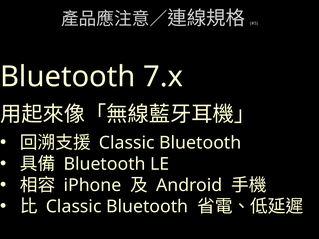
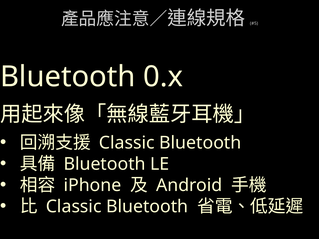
7.x: 7.x -> 0.x
